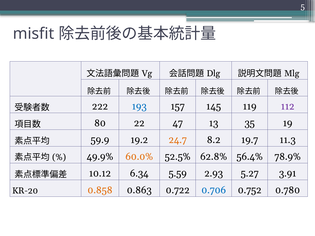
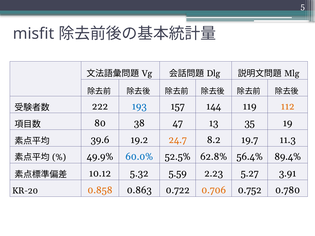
145: 145 -> 144
112 colour: purple -> orange
22: 22 -> 38
59.9: 59.9 -> 39.6
60.0% colour: orange -> blue
78.9%: 78.9% -> 89.4%
6.34: 6.34 -> 5.32
2.93: 2.93 -> 2.23
0.706 colour: blue -> orange
